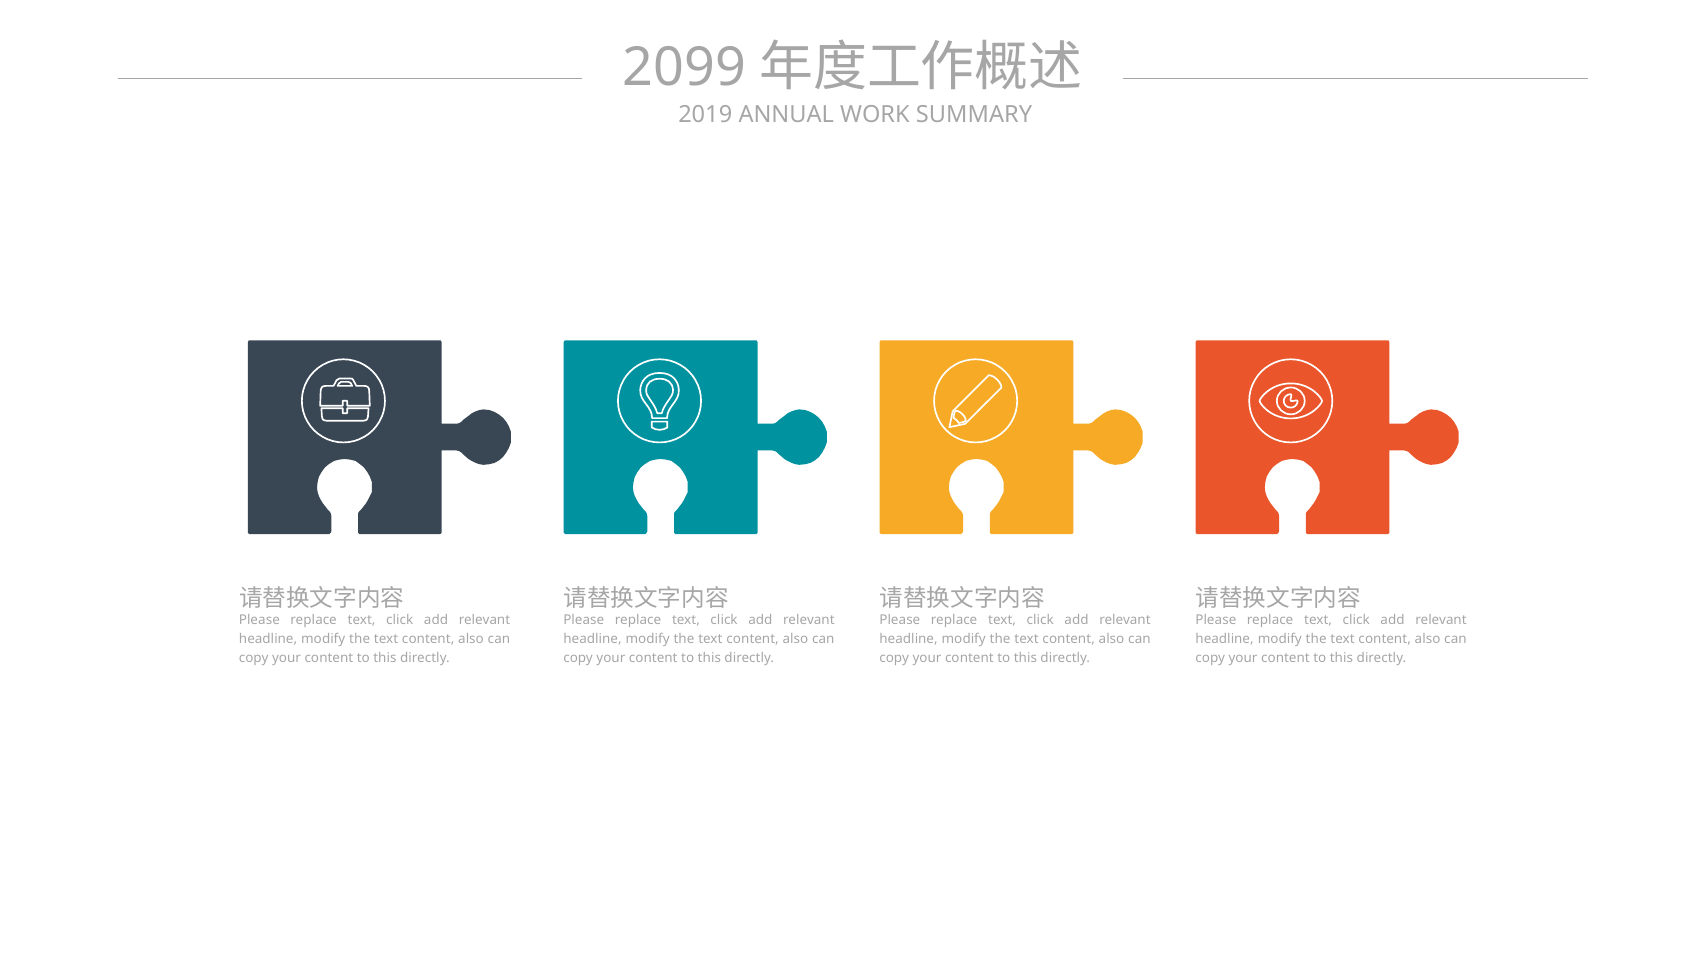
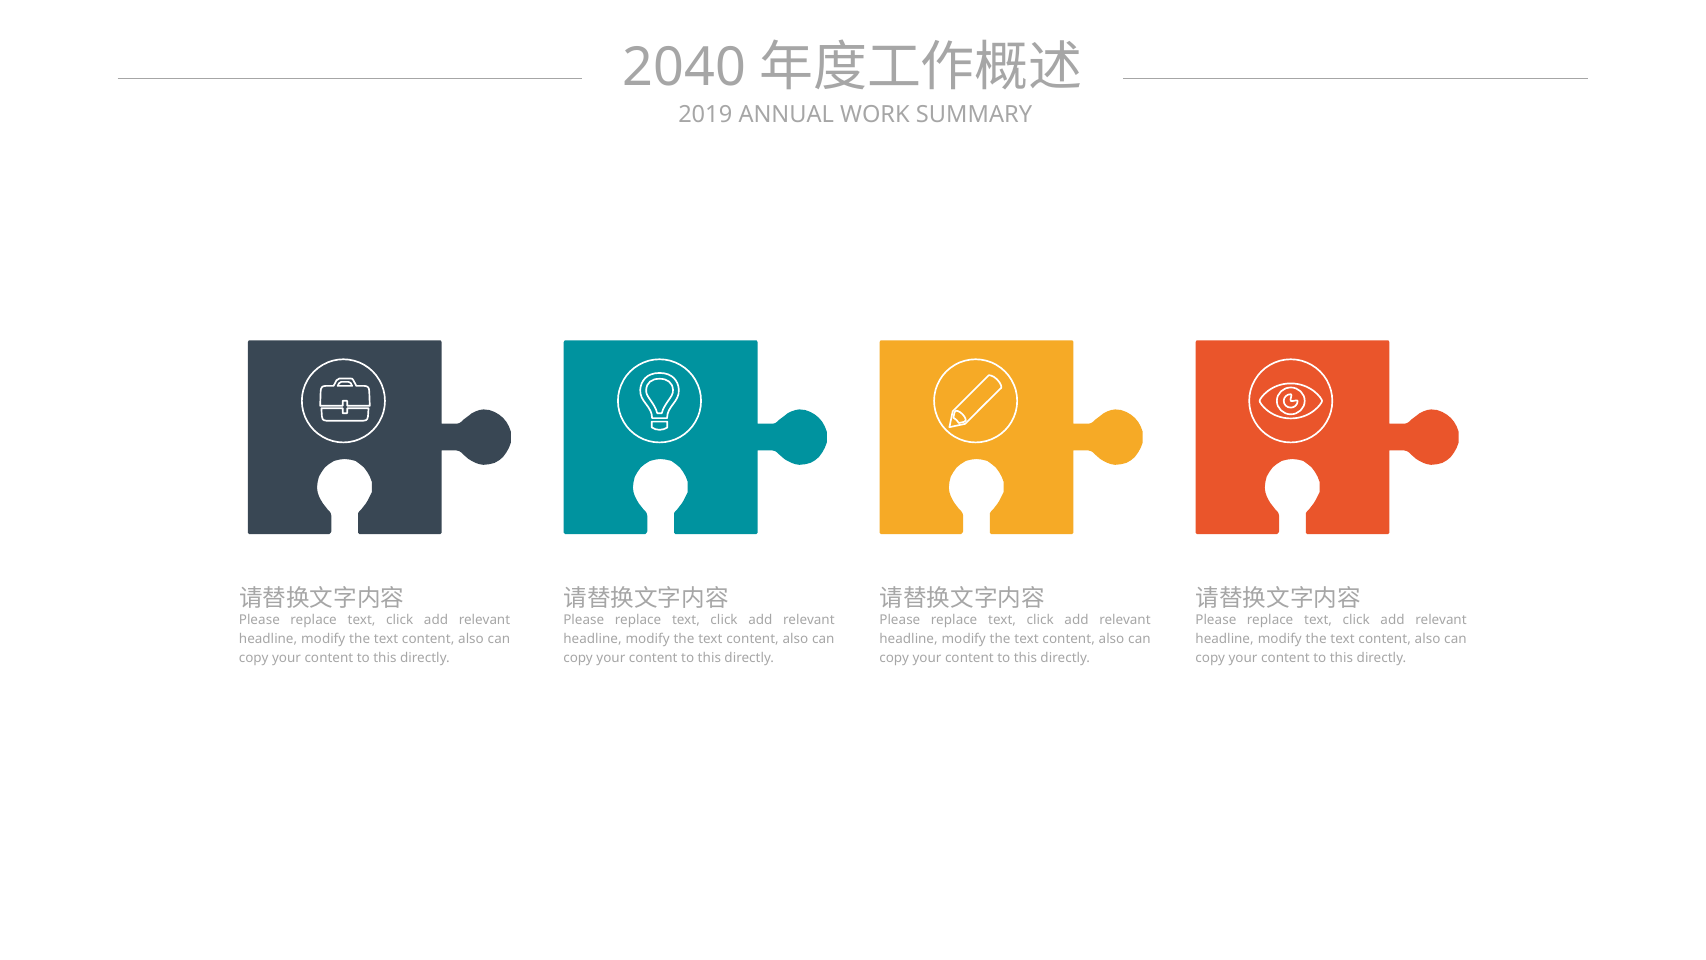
2099: 2099 -> 2040
